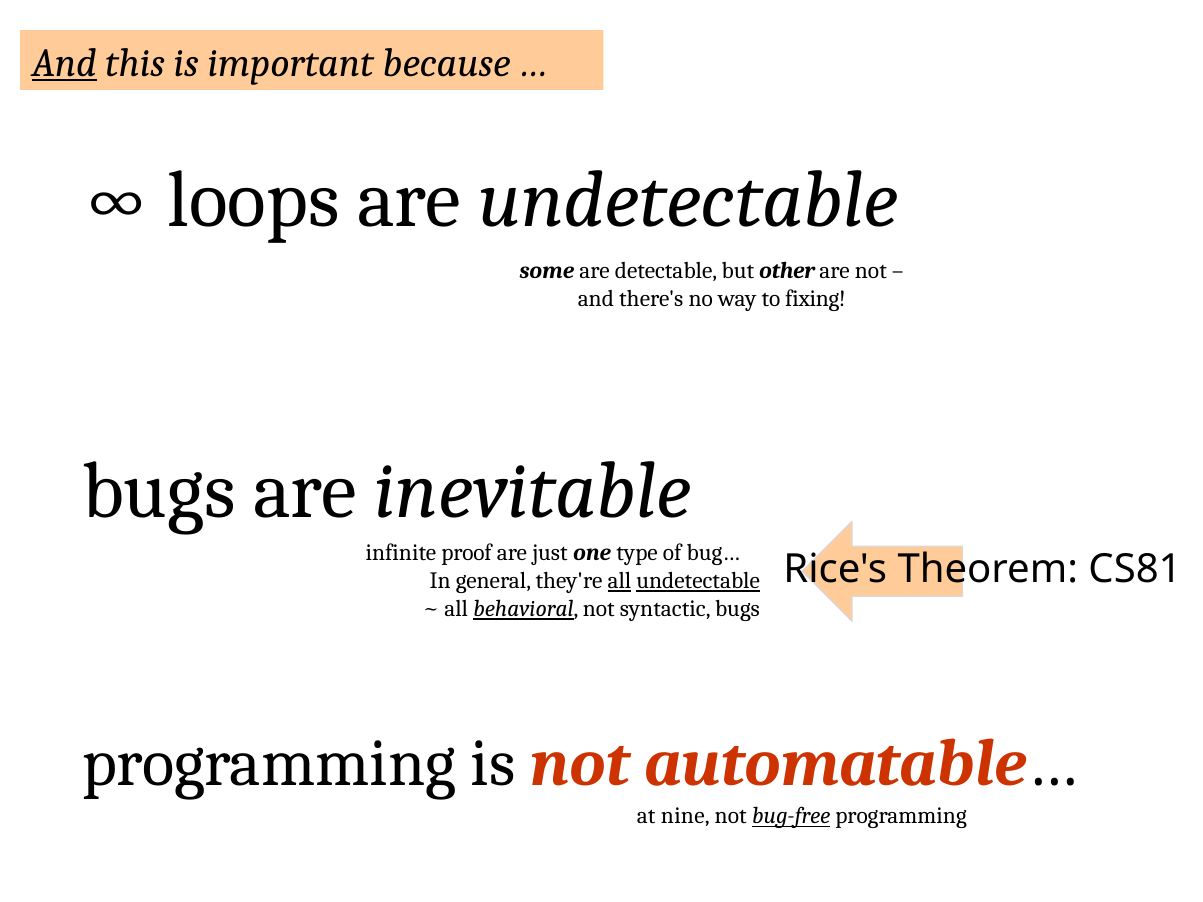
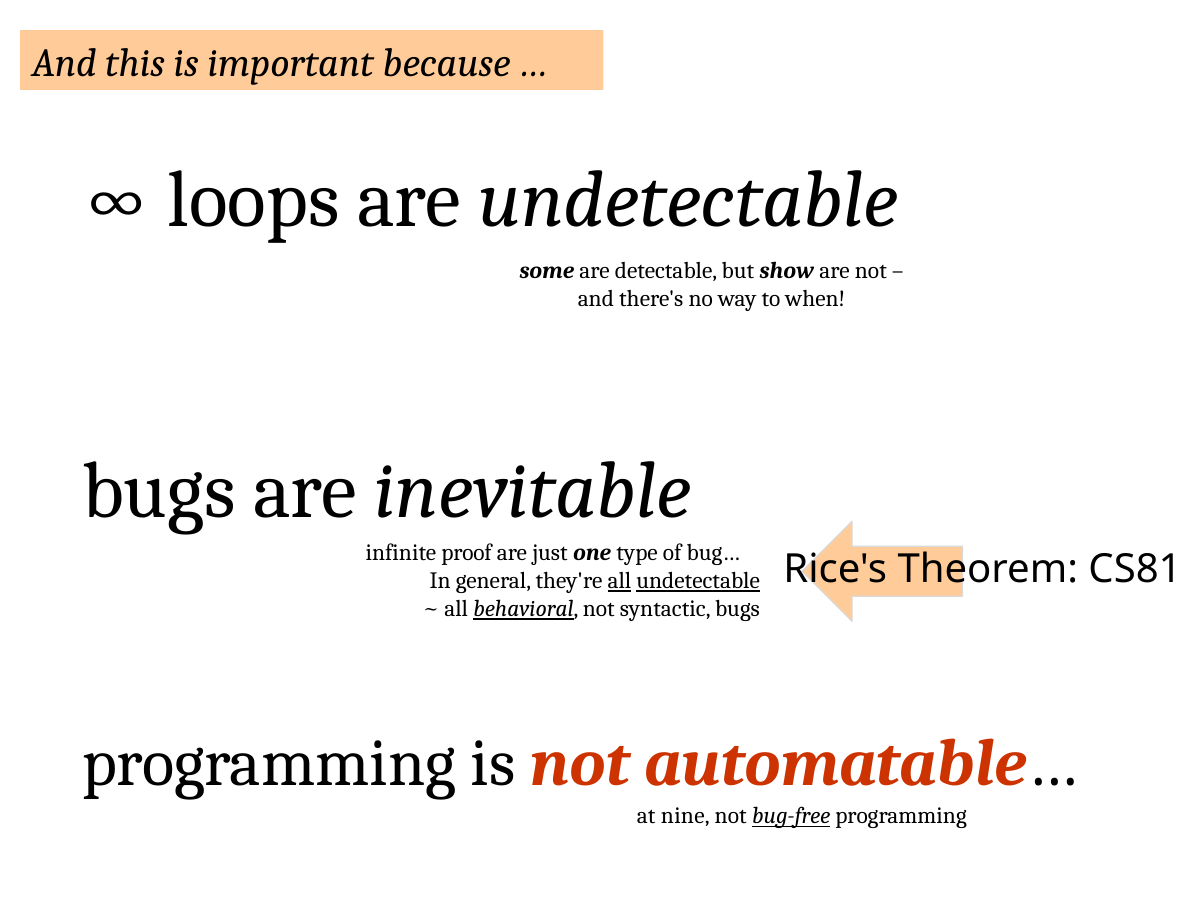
And at (64, 63) underline: present -> none
other: other -> show
fixing: fixing -> when
